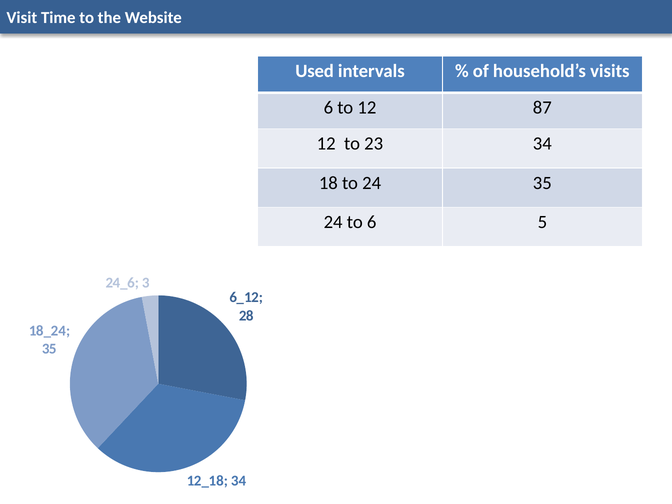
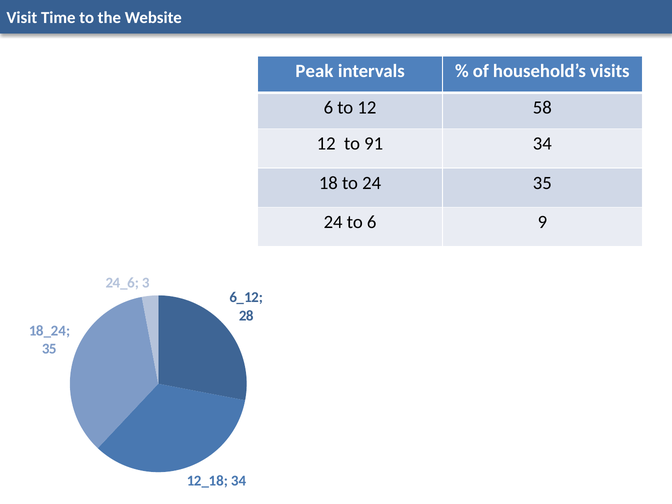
Used: Used -> Peak
87: 87 -> 58
23: 23 -> 91
5: 5 -> 9
